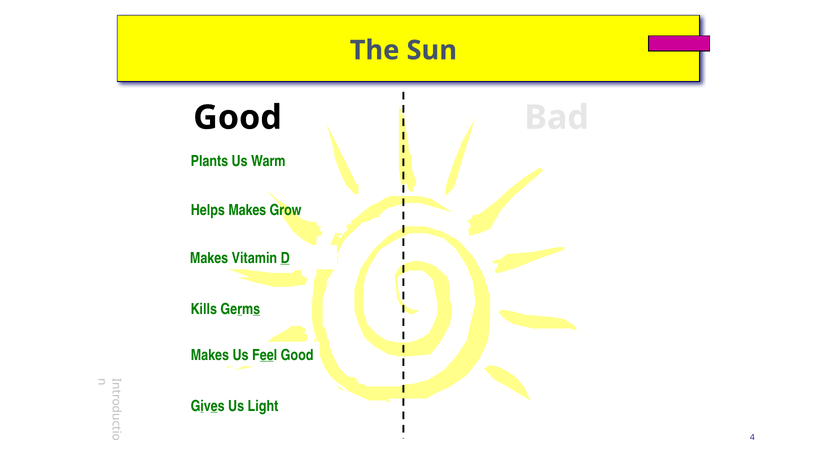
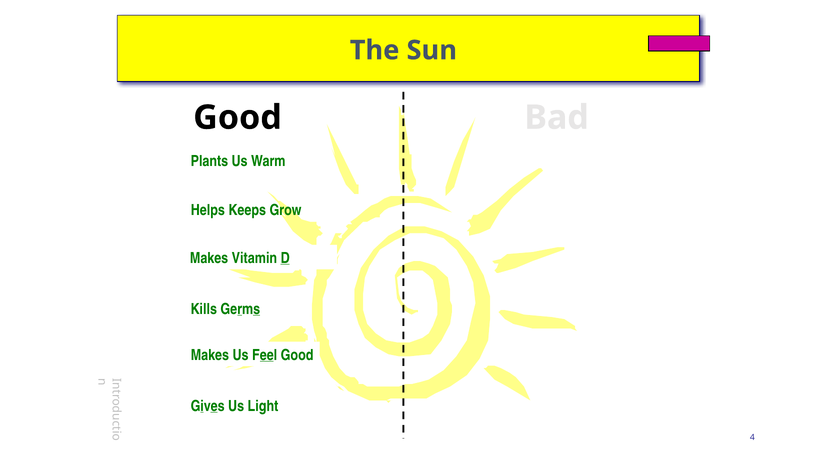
Helps Makes: Makes -> Keeps
